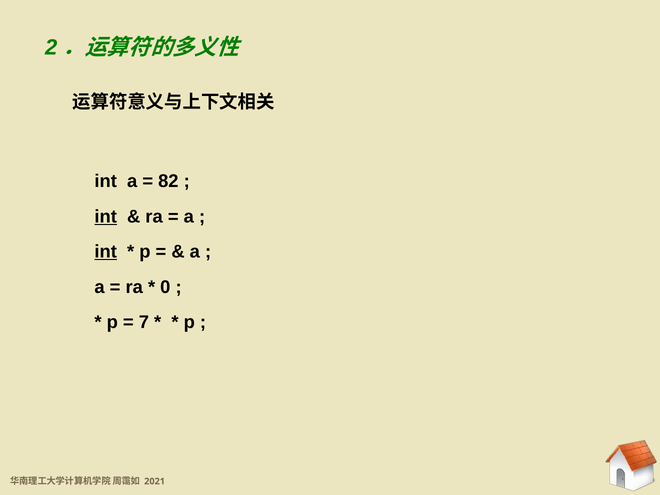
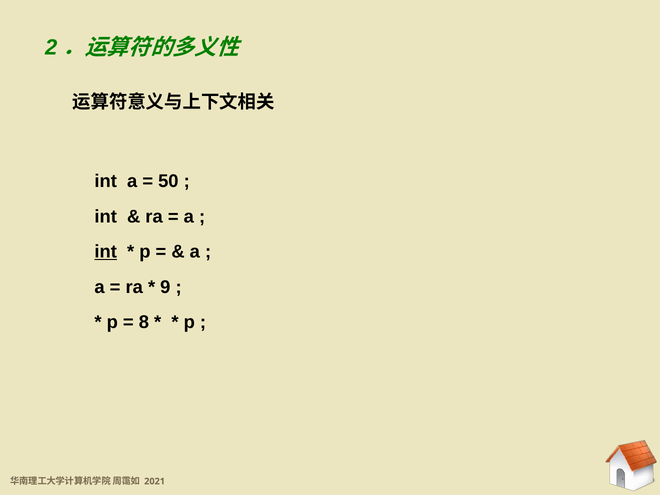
82: 82 -> 50
int at (106, 217) underline: present -> none
0: 0 -> 9
7: 7 -> 8
